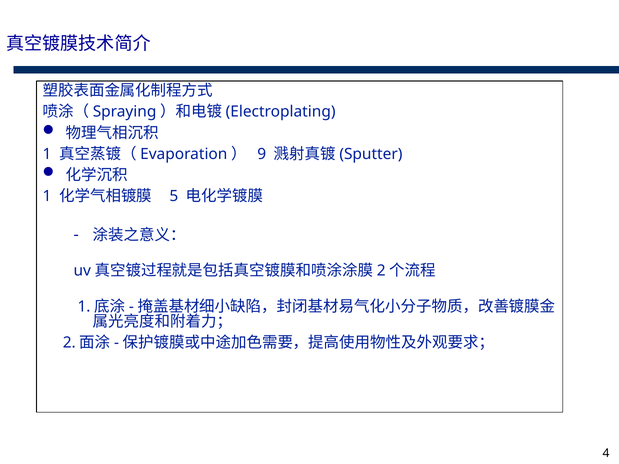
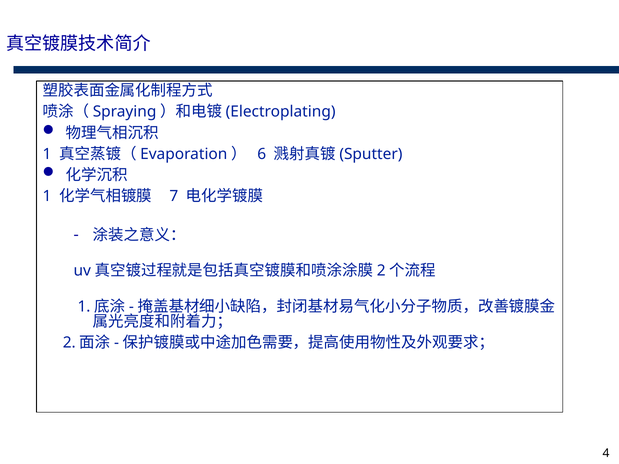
9: 9 -> 6
5: 5 -> 7
